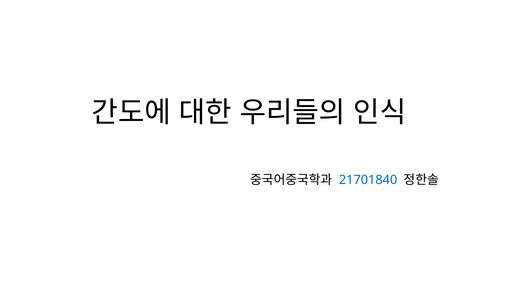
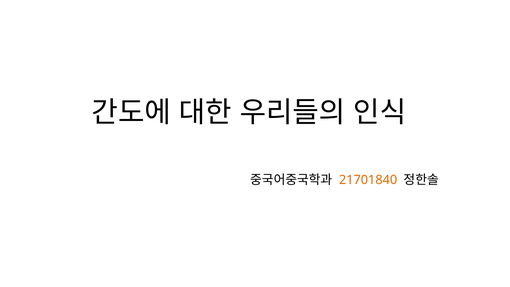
21701840 colour: blue -> orange
